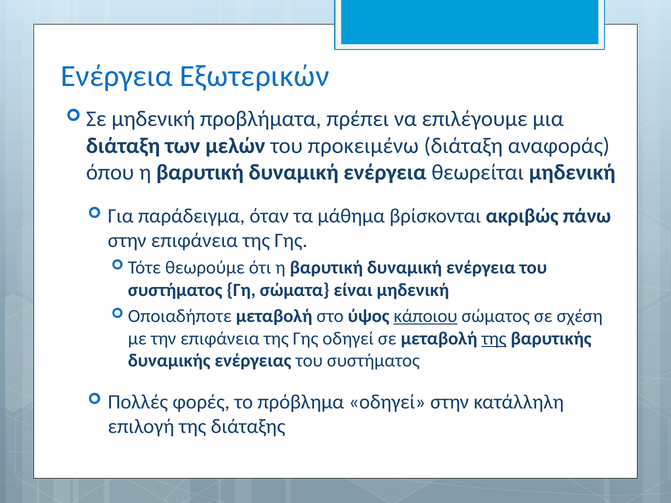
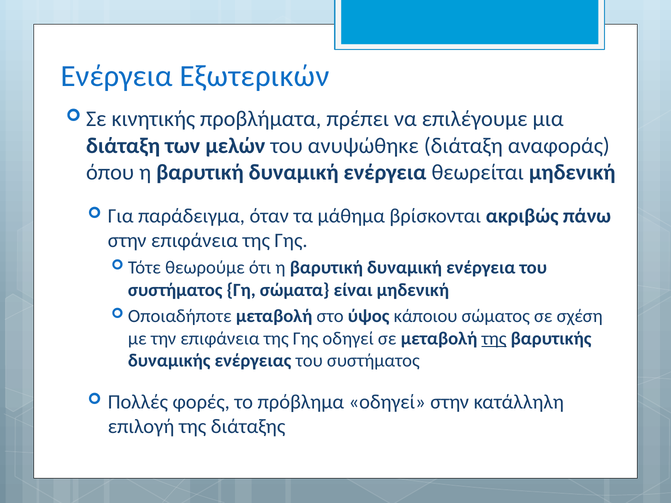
Σε μηδενική: μηδενική -> κινητικής
προκειμένω: προκειμένω -> ανυψώθηκε
κάποιου underline: present -> none
